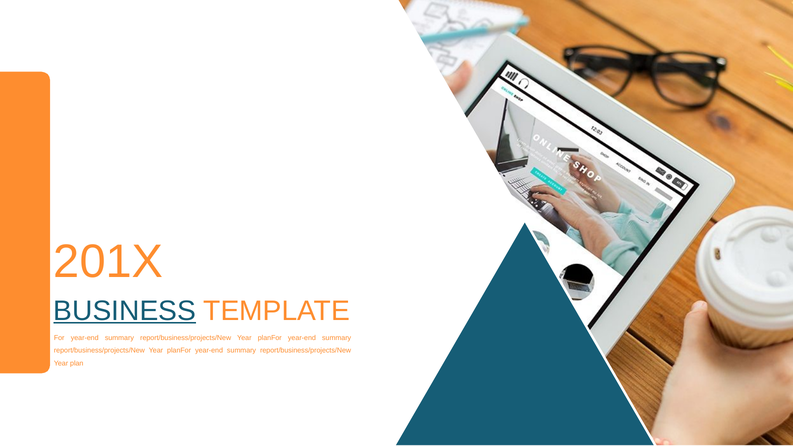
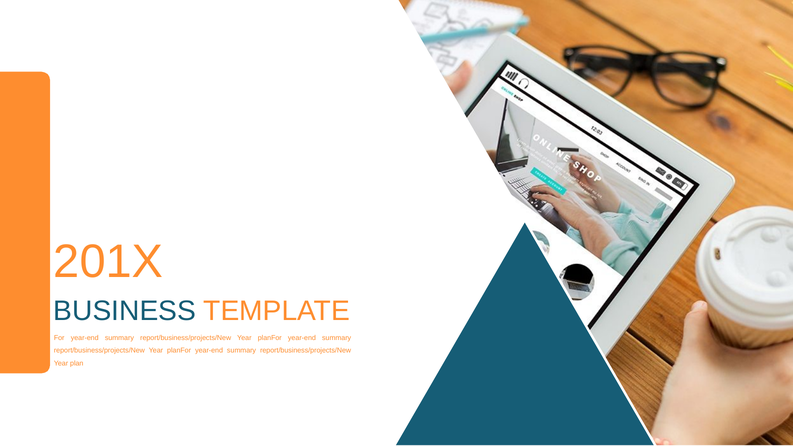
BUSINESS underline: present -> none
